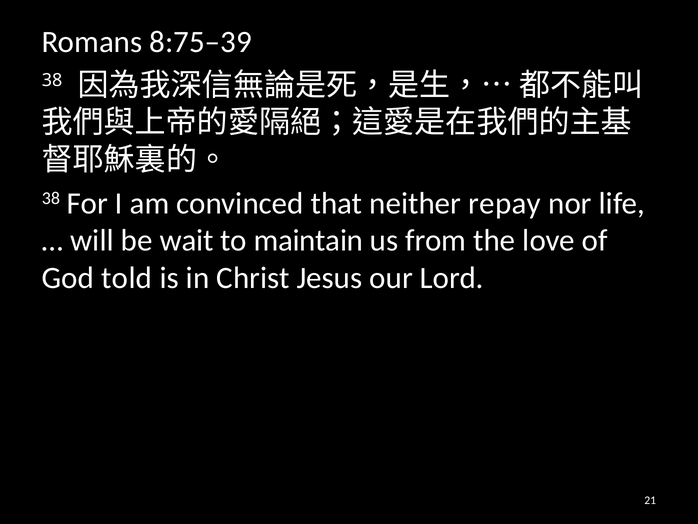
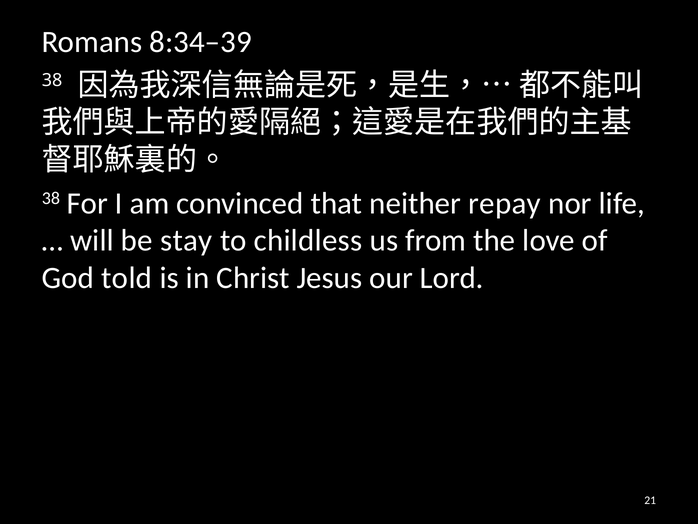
8:75–39: 8:75–39 -> 8:34–39
wait: wait -> stay
maintain: maintain -> childless
